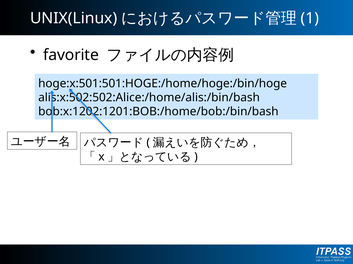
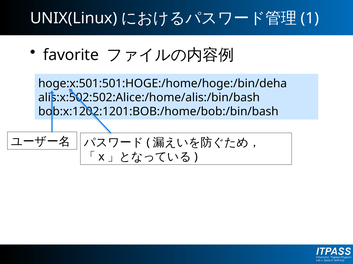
hoge:x:501:501:HOGE:/home/hoge:/bin/hoge: hoge:x:501:501:HOGE:/home/hoge:/bin/hoge -> hoge:x:501:501:HOGE:/home/hoge:/bin/deha
